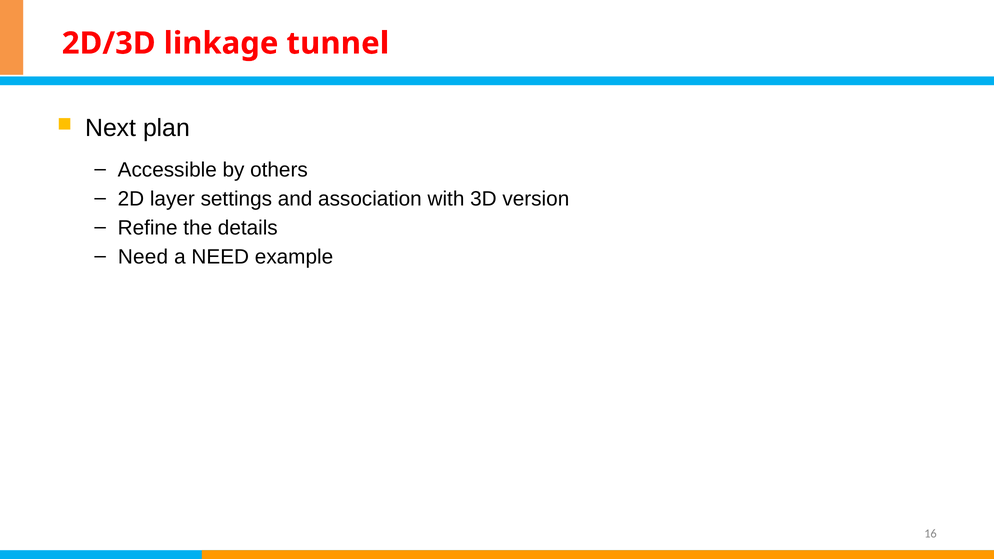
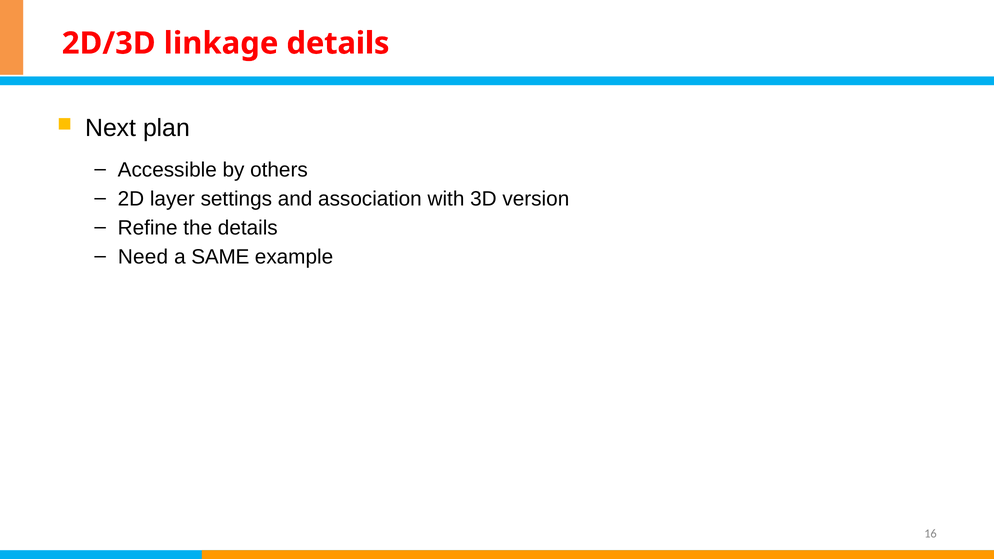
linkage tunnel: tunnel -> details
a NEED: NEED -> SAME
